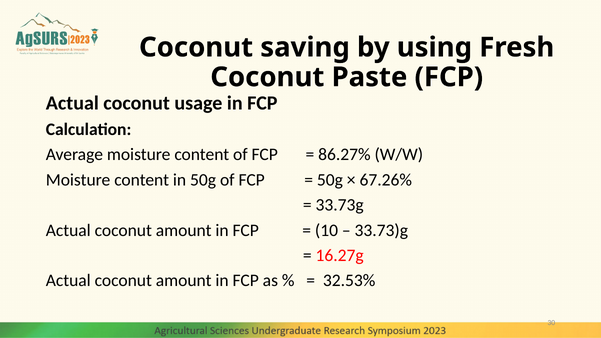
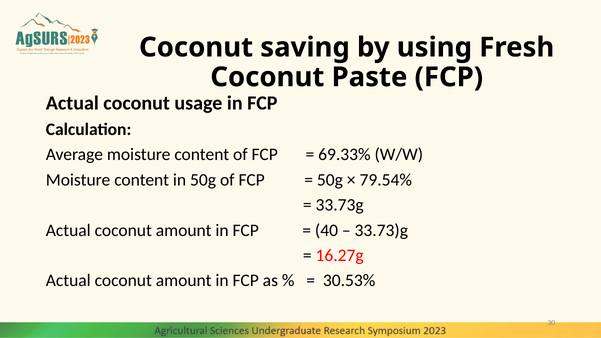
86.27%: 86.27% -> 69.33%
67.26%: 67.26% -> 79.54%
10: 10 -> 40
32.53%: 32.53% -> 30.53%
